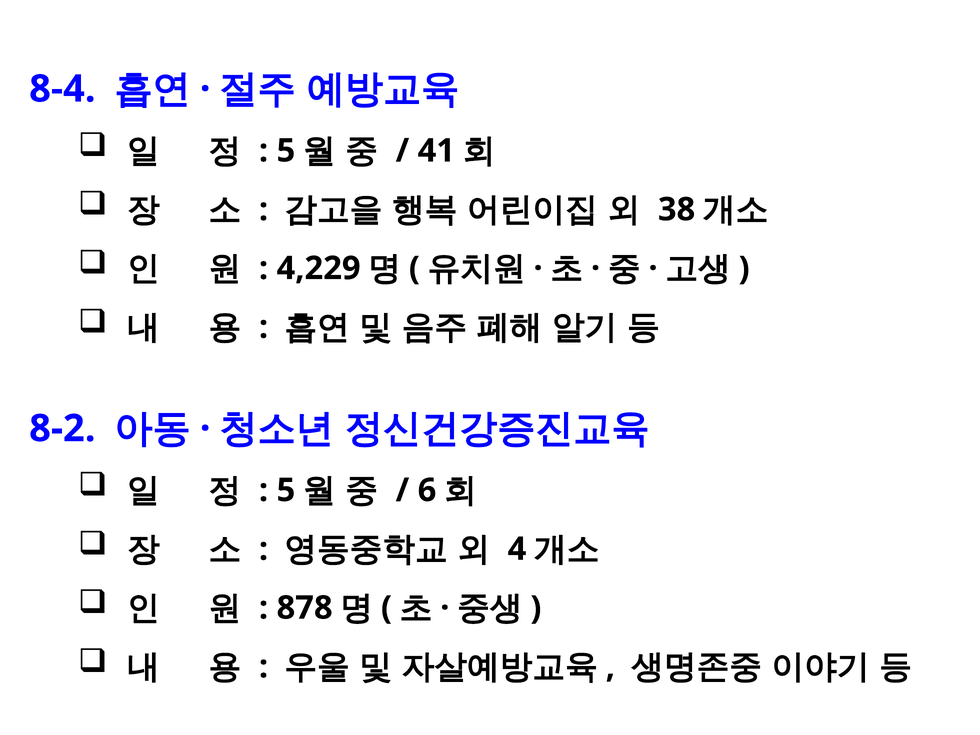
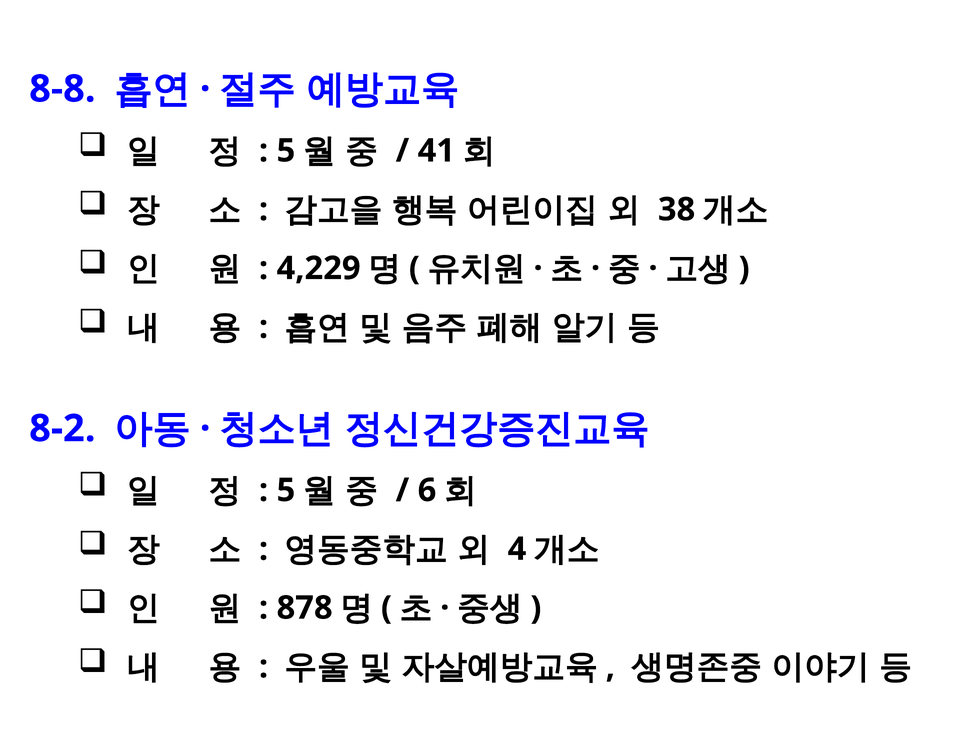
8-4: 8-4 -> 8-8
